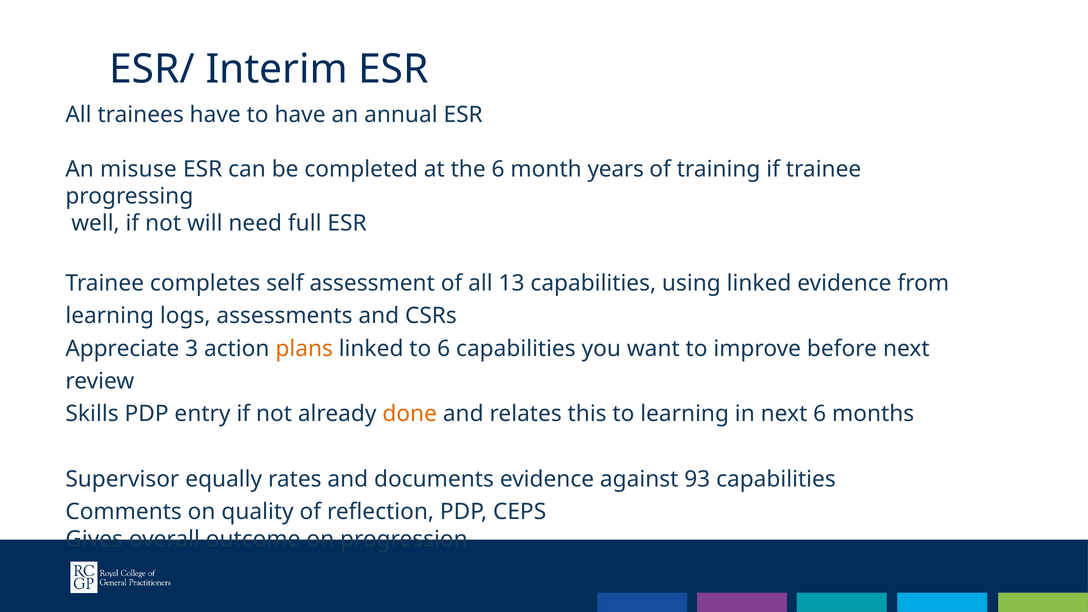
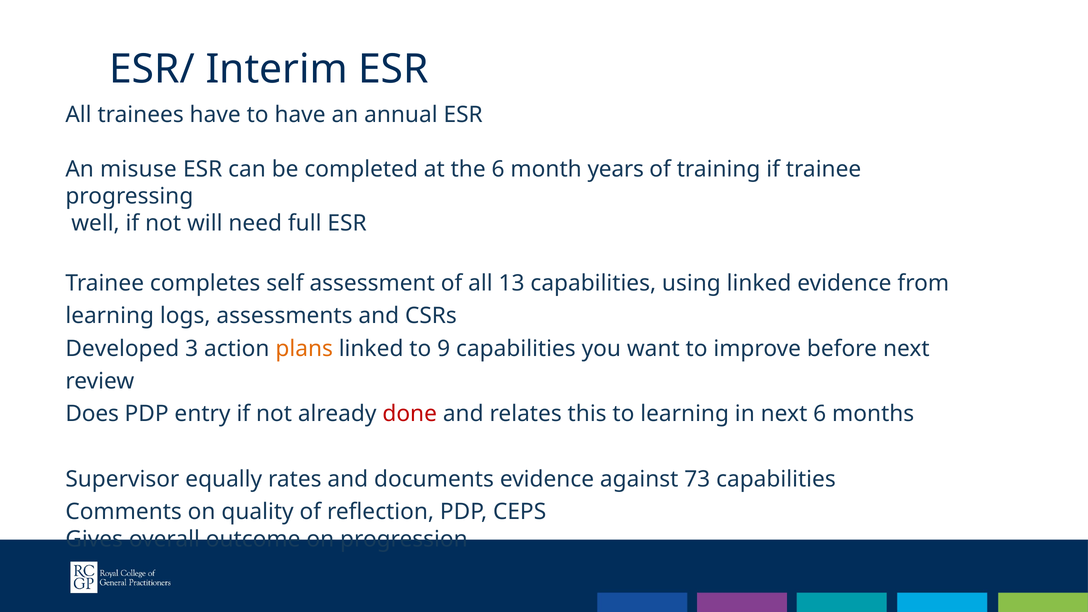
Appreciate: Appreciate -> Developed
to 6: 6 -> 9
Skills: Skills -> Does
done colour: orange -> red
93: 93 -> 73
